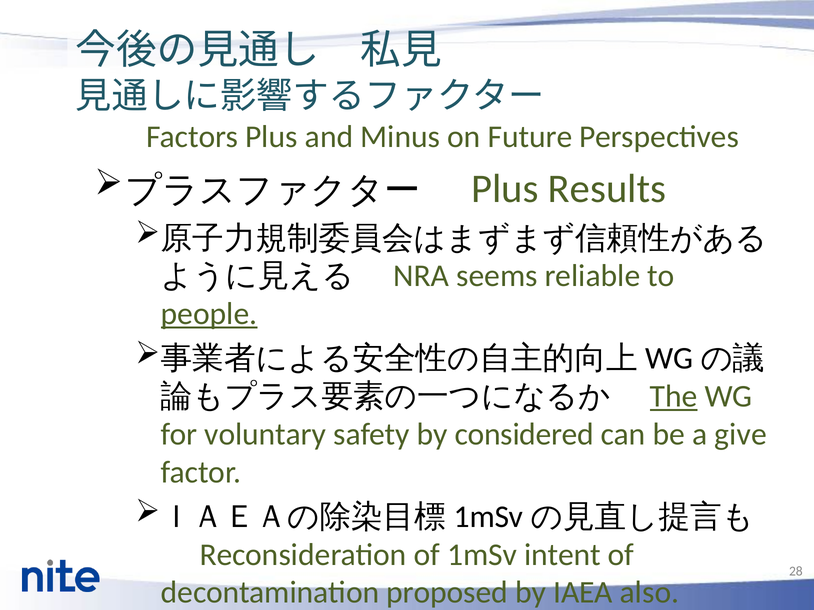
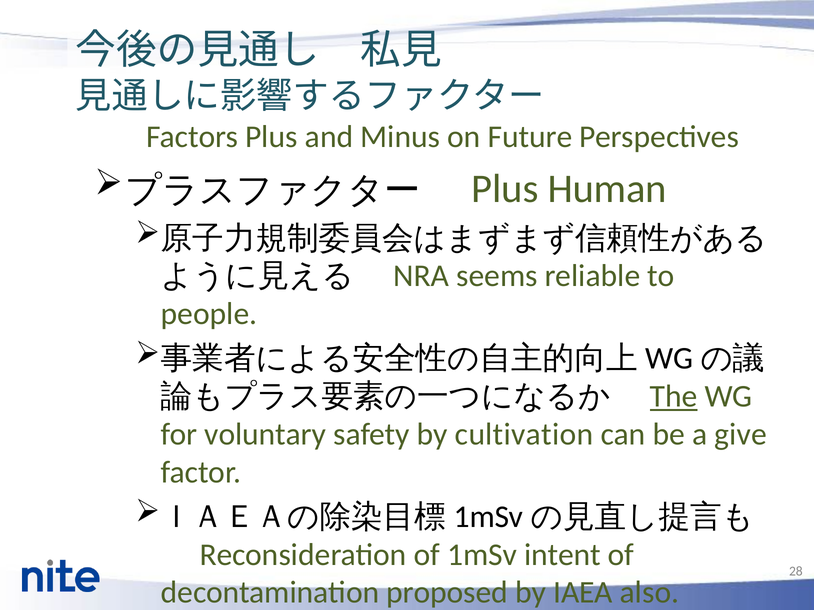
Results: Results -> Human
people underline: present -> none
considered: considered -> cultivation
